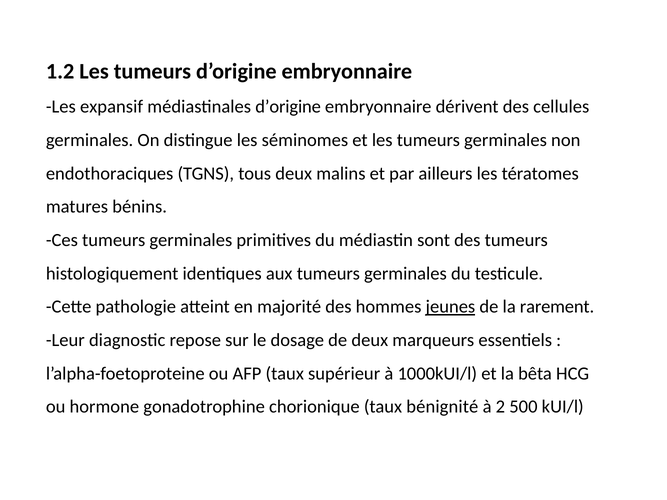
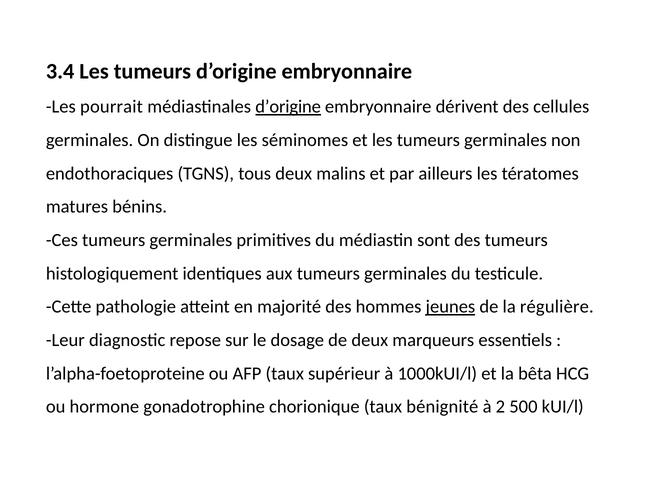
1.2: 1.2 -> 3.4
expansif: expansif -> pourrait
d’origine at (288, 107) underline: none -> present
rarement: rarement -> régulière
